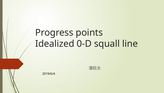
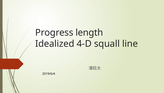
points: points -> length
0-D: 0-D -> 4-D
